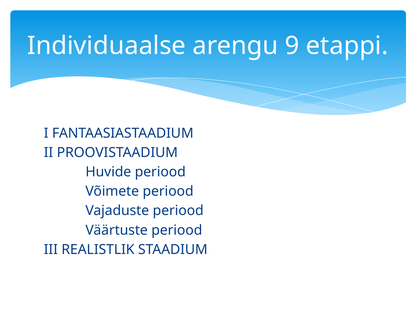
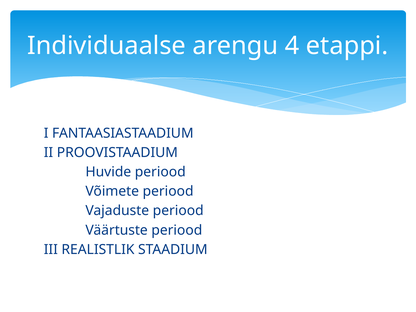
9: 9 -> 4
